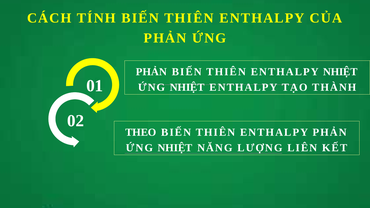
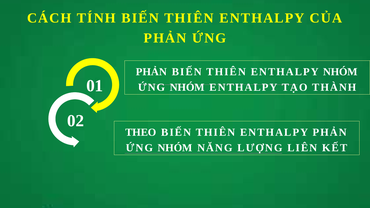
ENTHALPY NHIỆT: NHIỆT -> NHÓM
NHIỆT at (187, 87): NHIỆT -> NHÓM
NHIỆT at (175, 148): NHIỆT -> NHÓM
